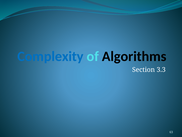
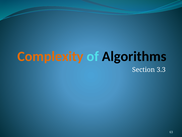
Complexity colour: blue -> orange
